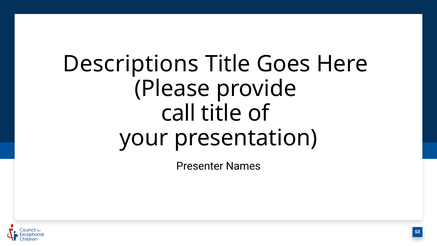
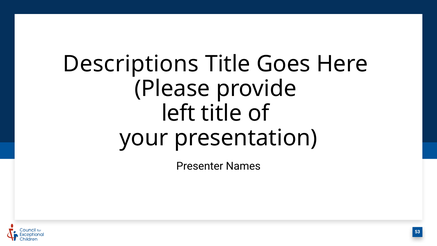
call: call -> left
